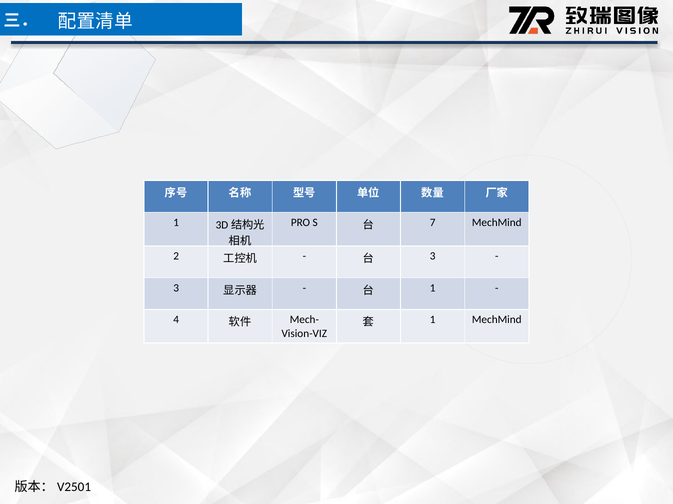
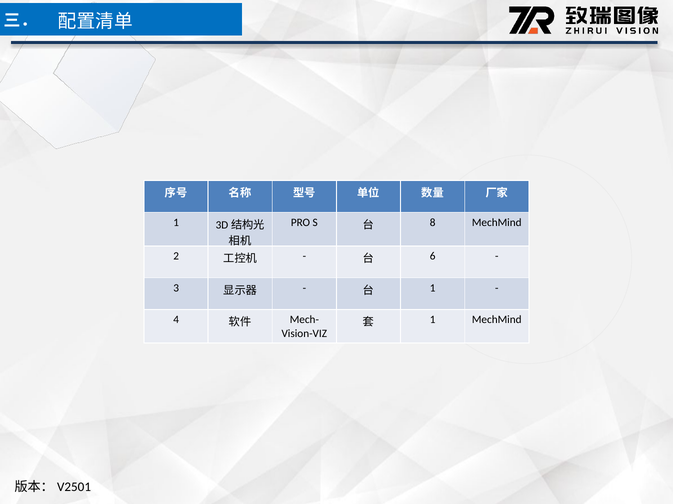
7: 7 -> 8
3 at (433, 257): 3 -> 6
